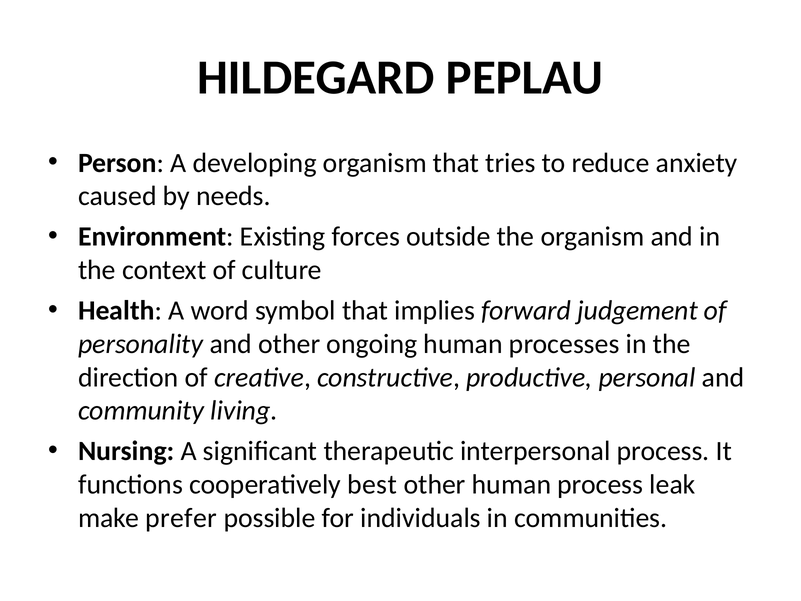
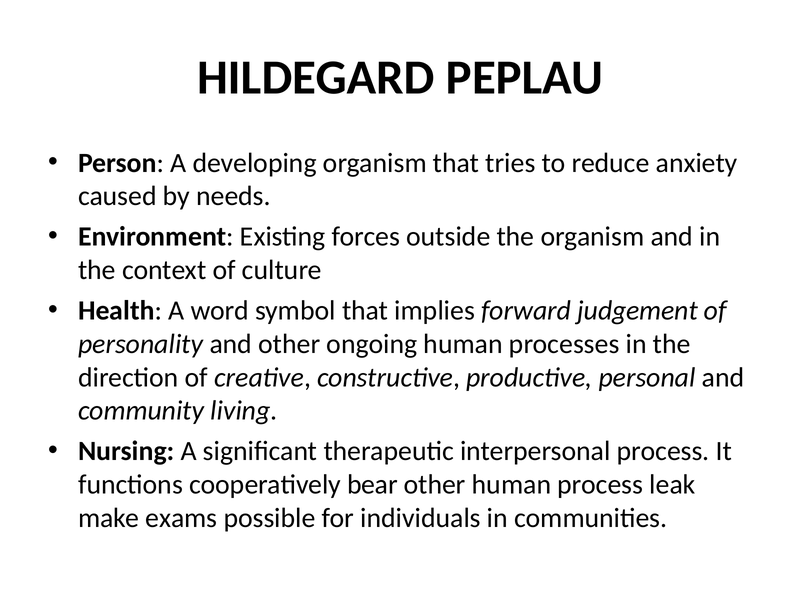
best: best -> bear
prefer: prefer -> exams
